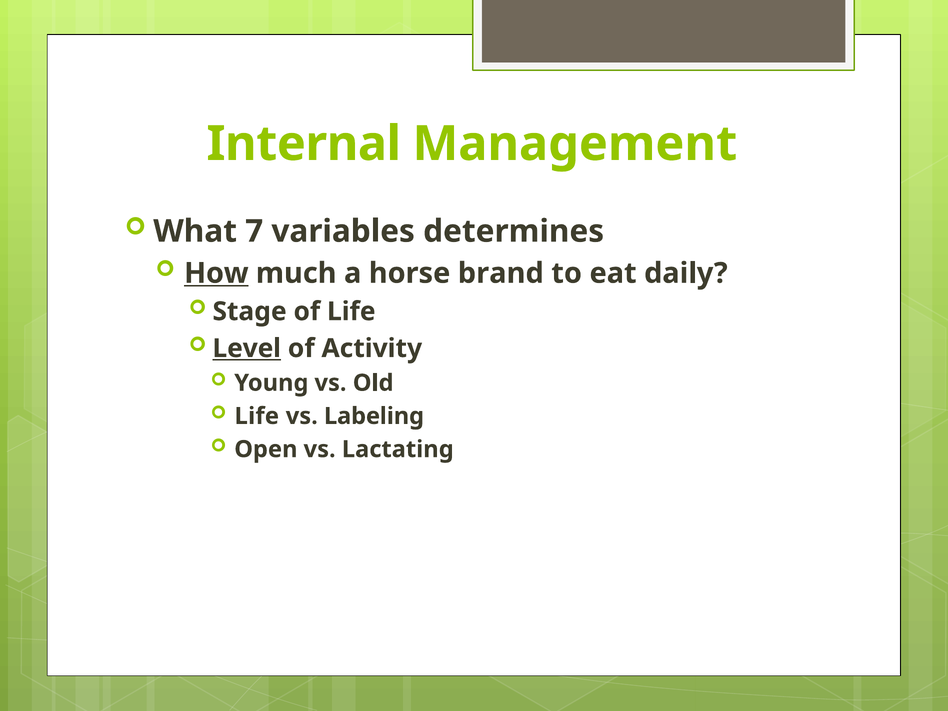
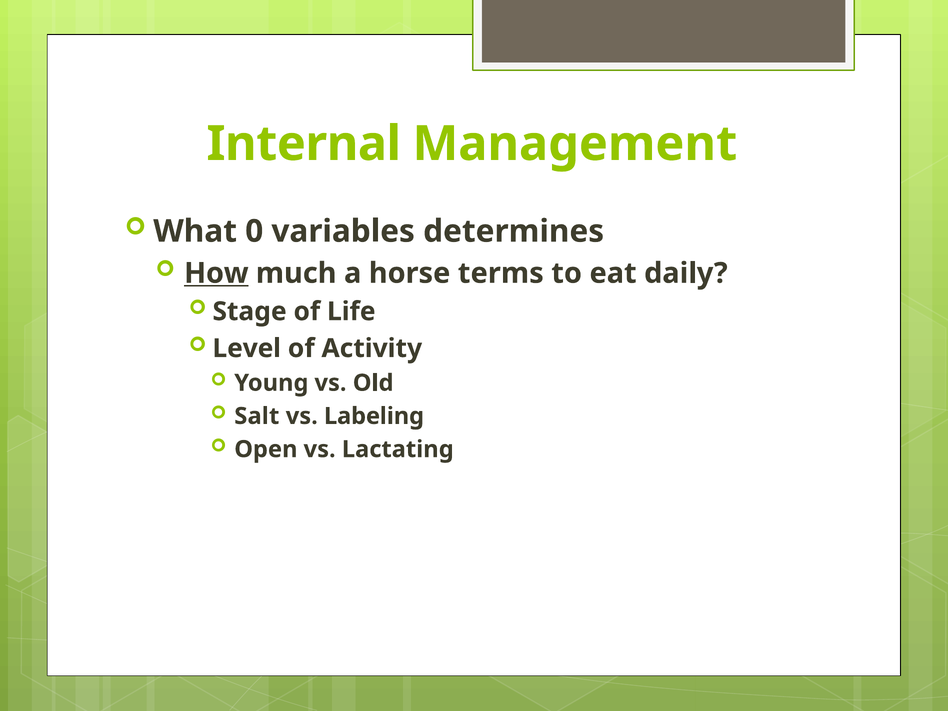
7: 7 -> 0
brand: brand -> terms
Level underline: present -> none
Life at (257, 416): Life -> Salt
